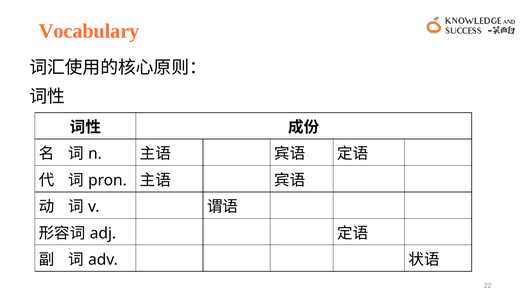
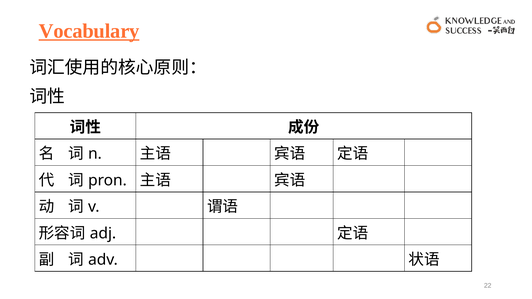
Vocabulary underline: none -> present
